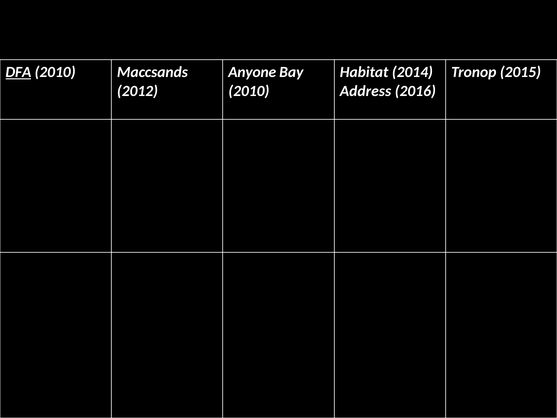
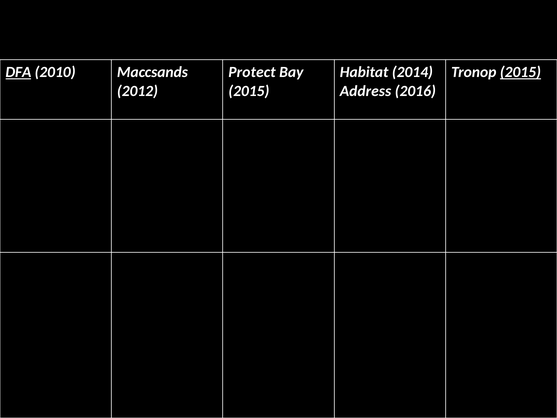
Anyone: Anyone -> Protect
2015 at (520, 72) underline: none -> present
2010 at (249, 91): 2010 -> 2015
